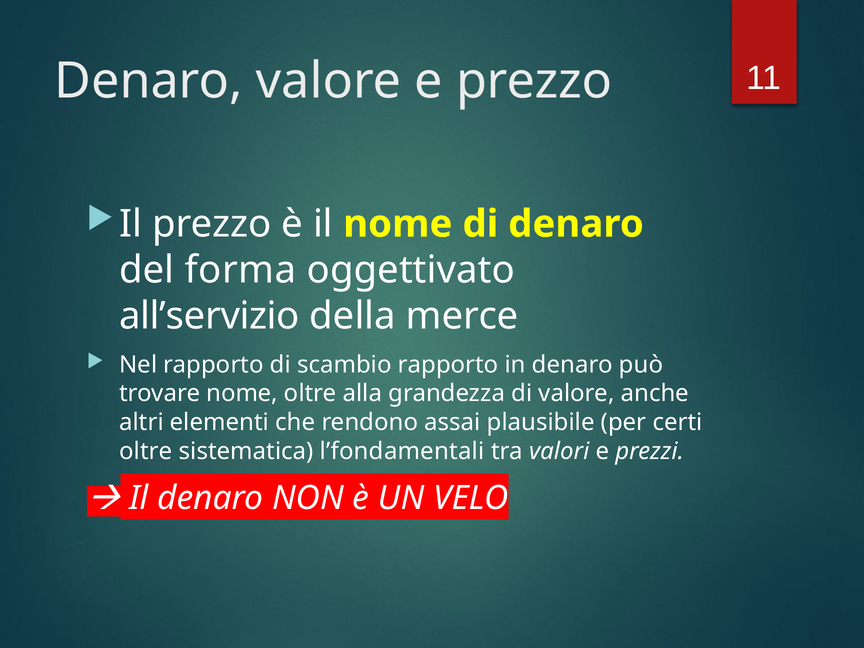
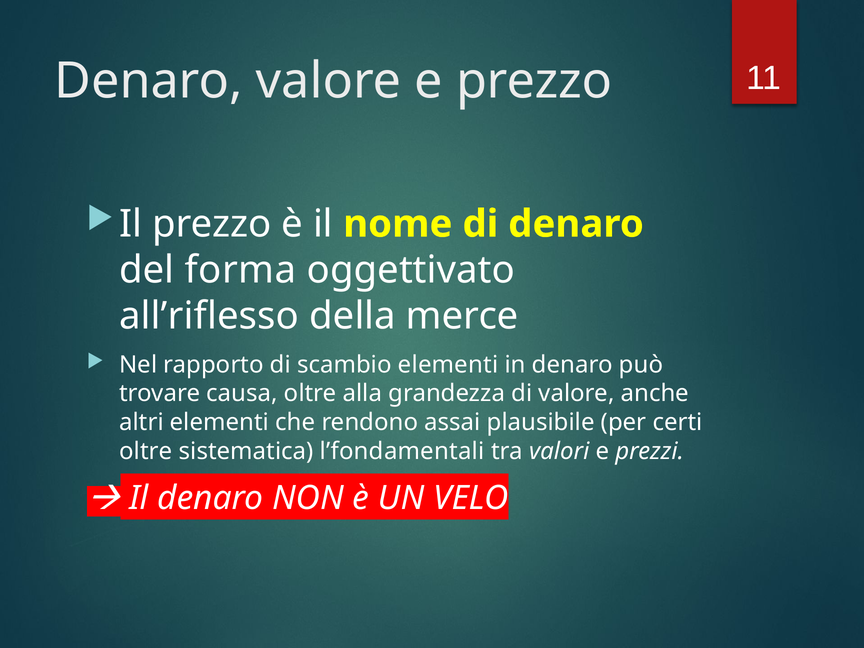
all’servizio: all’servizio -> all’riflesso
scambio rapporto: rapporto -> elementi
trovare nome: nome -> causa
